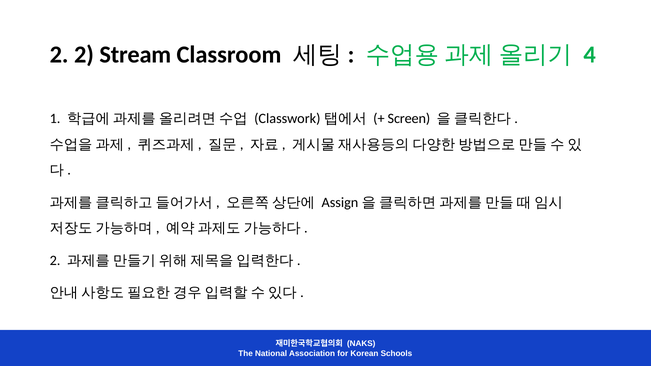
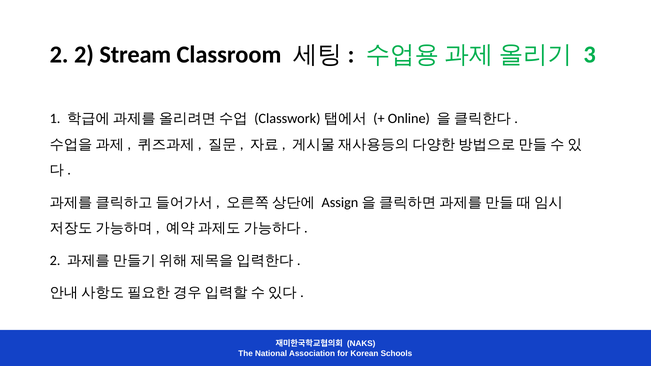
4: 4 -> 3
Screen: Screen -> Online
